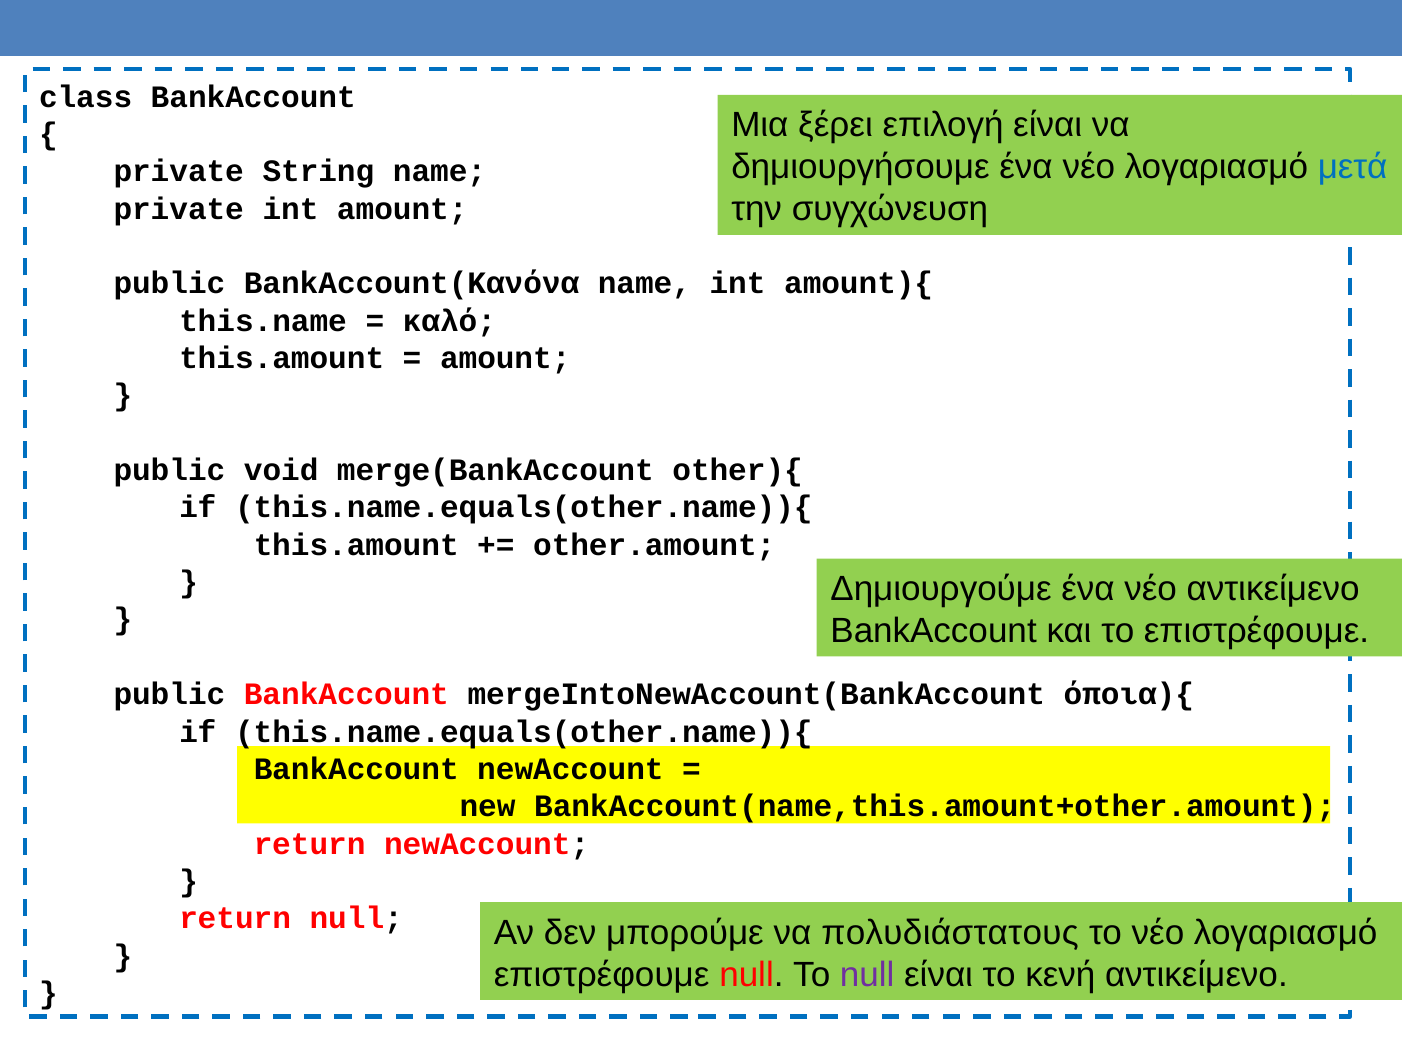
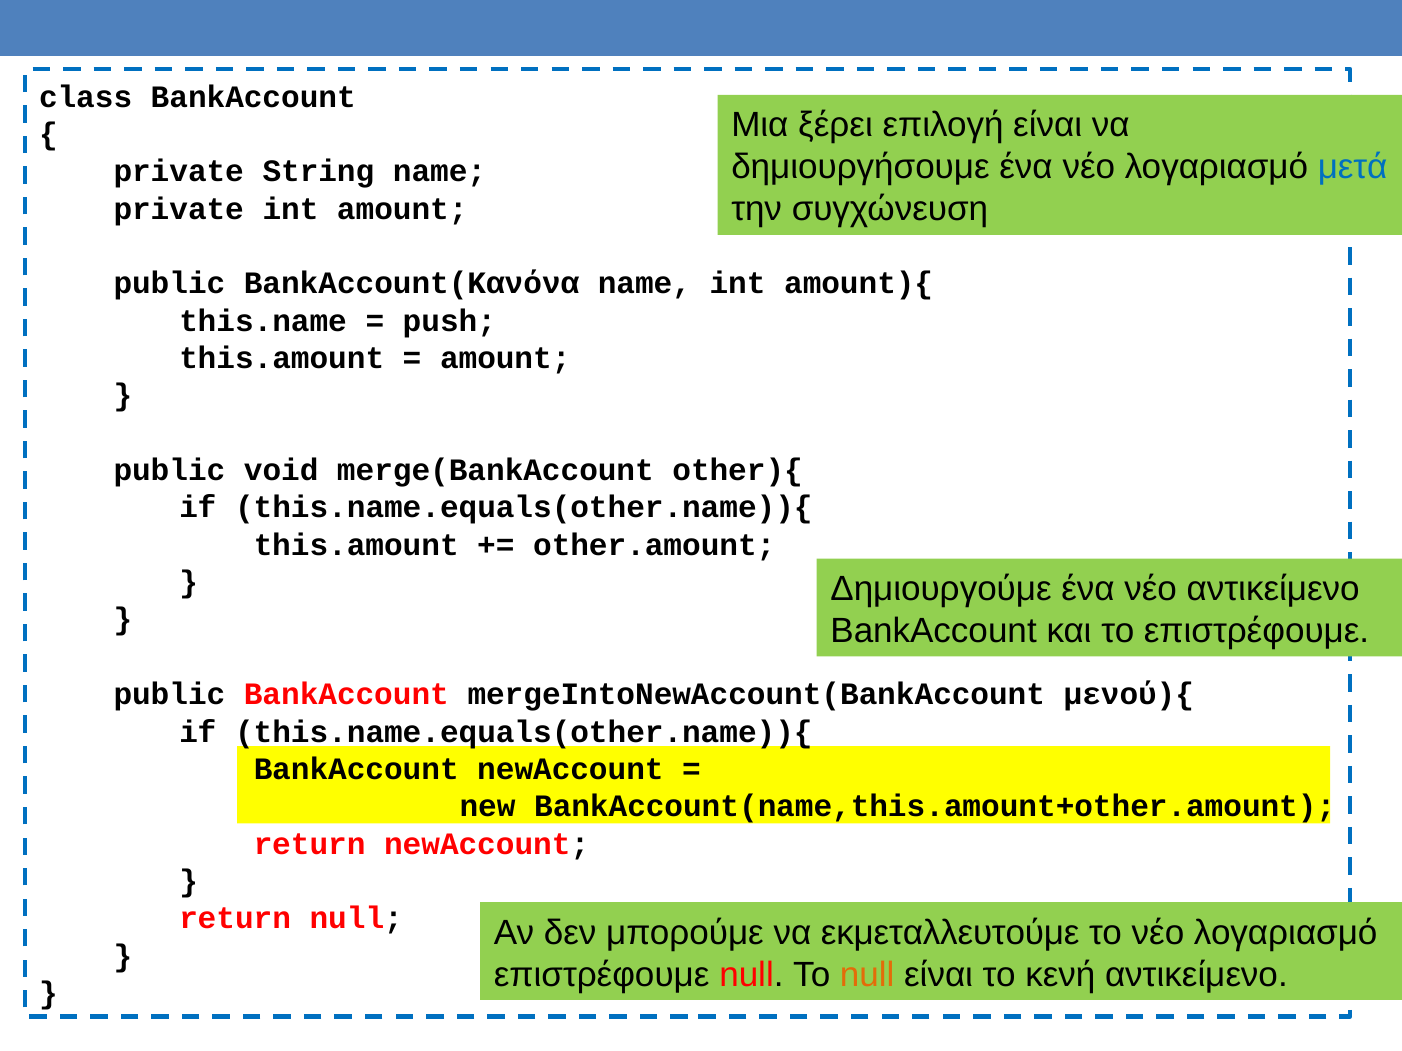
καλό: καλό -> push
όποια){: όποια){ -> μενού){
πολυδιάστατους: πολυδιάστατους -> εκμεταλλευτούμε
null at (867, 975) colour: purple -> orange
